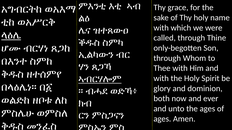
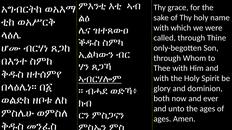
ላዕሌ underline: present -> none
